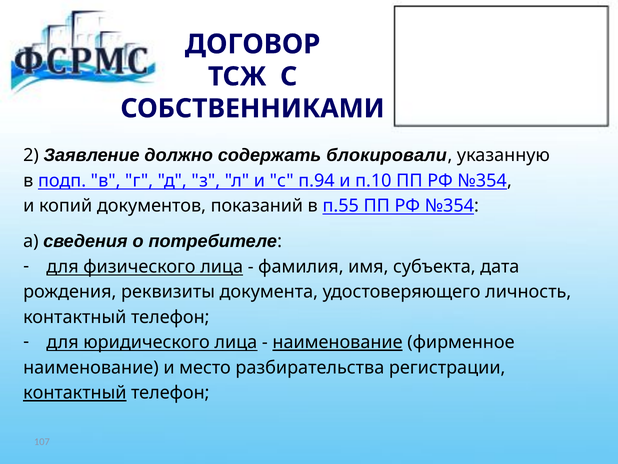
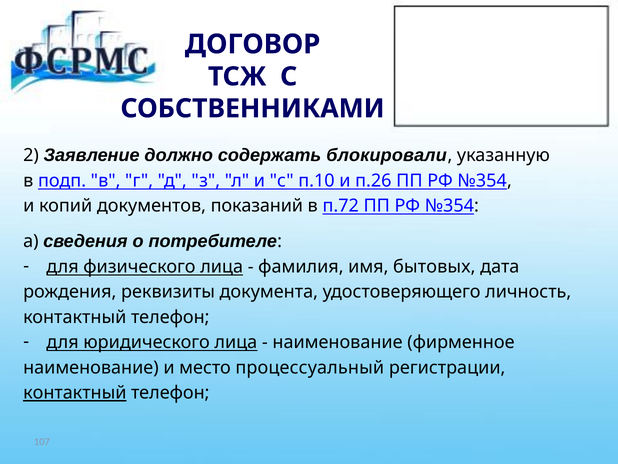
п.94: п.94 -> п.10
п.10: п.10 -> п.26
п.55: п.55 -> п.72
субъекта: субъекта -> бытовых
наименование at (338, 342) underline: present -> none
разбирательства: разбирательства -> процессуальный
